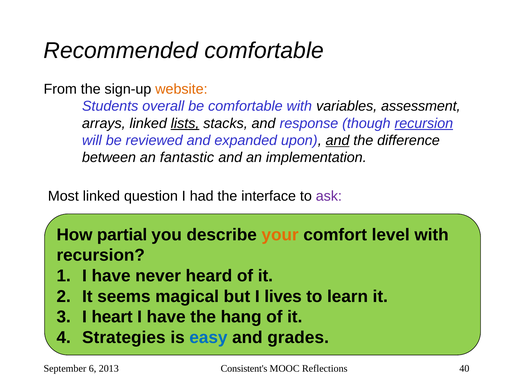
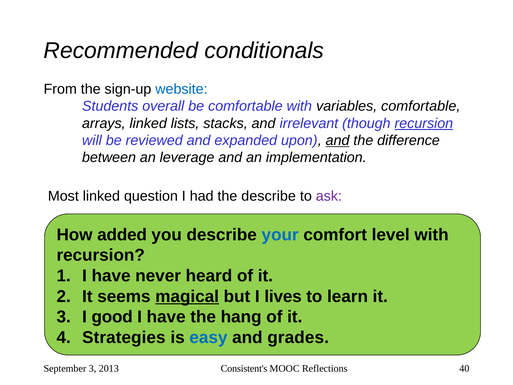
Recommended comfortable: comfortable -> conditionals
website colour: orange -> blue
variables assessment: assessment -> comfortable
lists underline: present -> none
response: response -> irrelevant
fantastic: fantastic -> leverage
the interface: interface -> describe
partial: partial -> added
your colour: orange -> blue
magical underline: none -> present
heart: heart -> good
September 6: 6 -> 3
